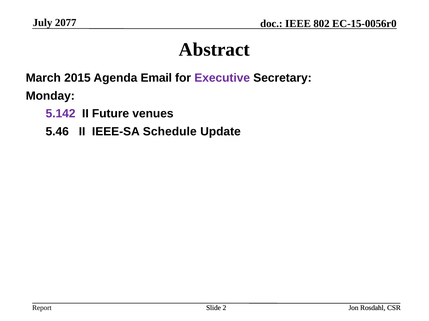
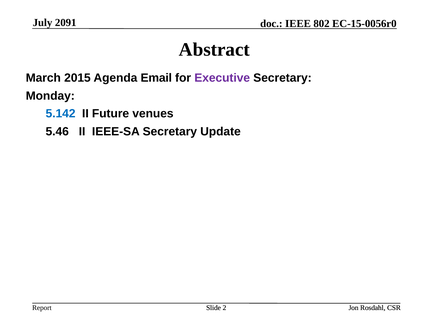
2077: 2077 -> 2091
5.142 colour: purple -> blue
IEEE-SA Schedule: Schedule -> Secretary
